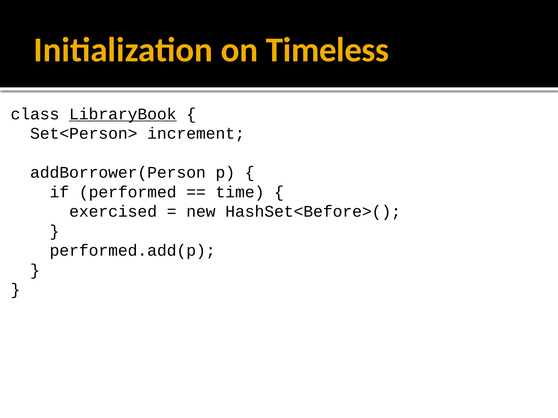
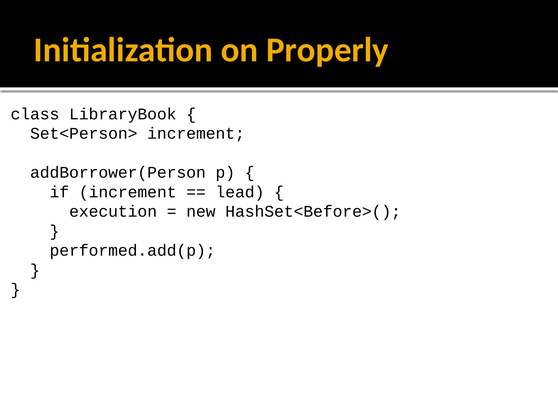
Timeless: Timeless -> Properly
LibraryBook underline: present -> none
if performed: performed -> increment
time: time -> lead
exercised: exercised -> execution
